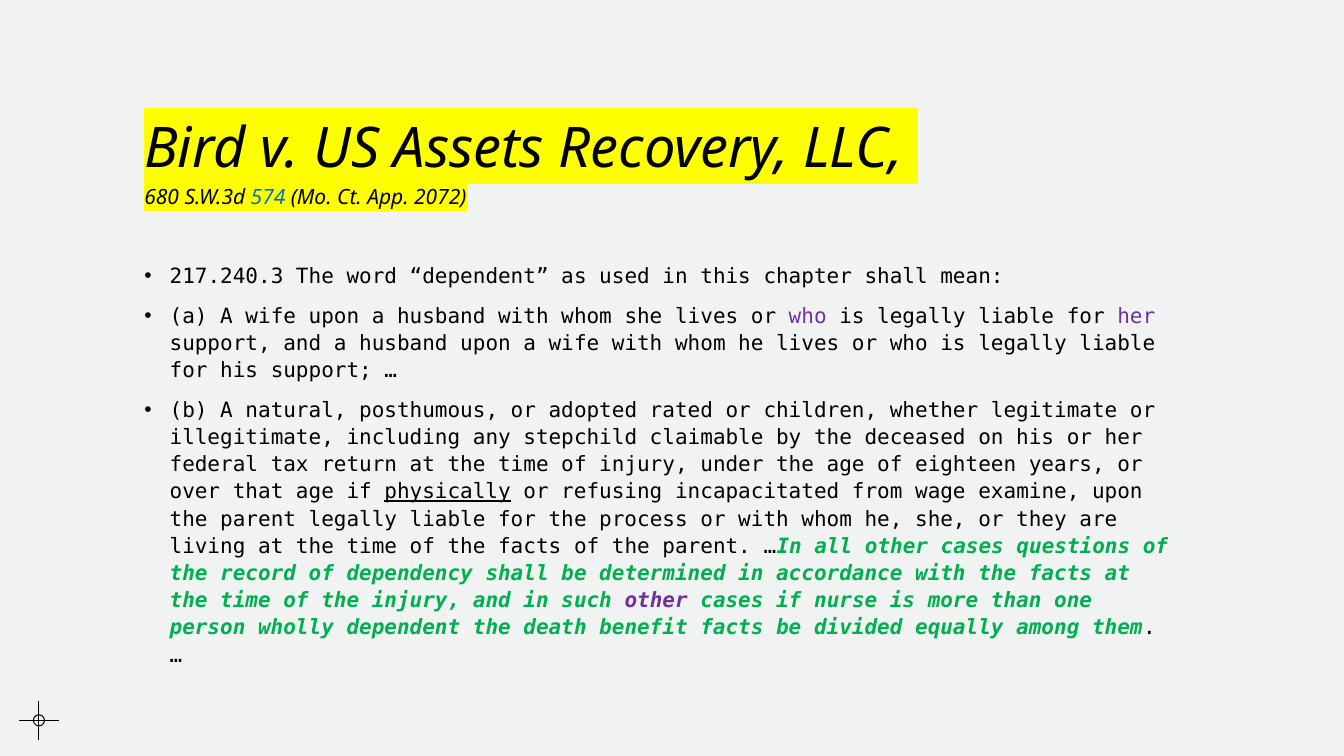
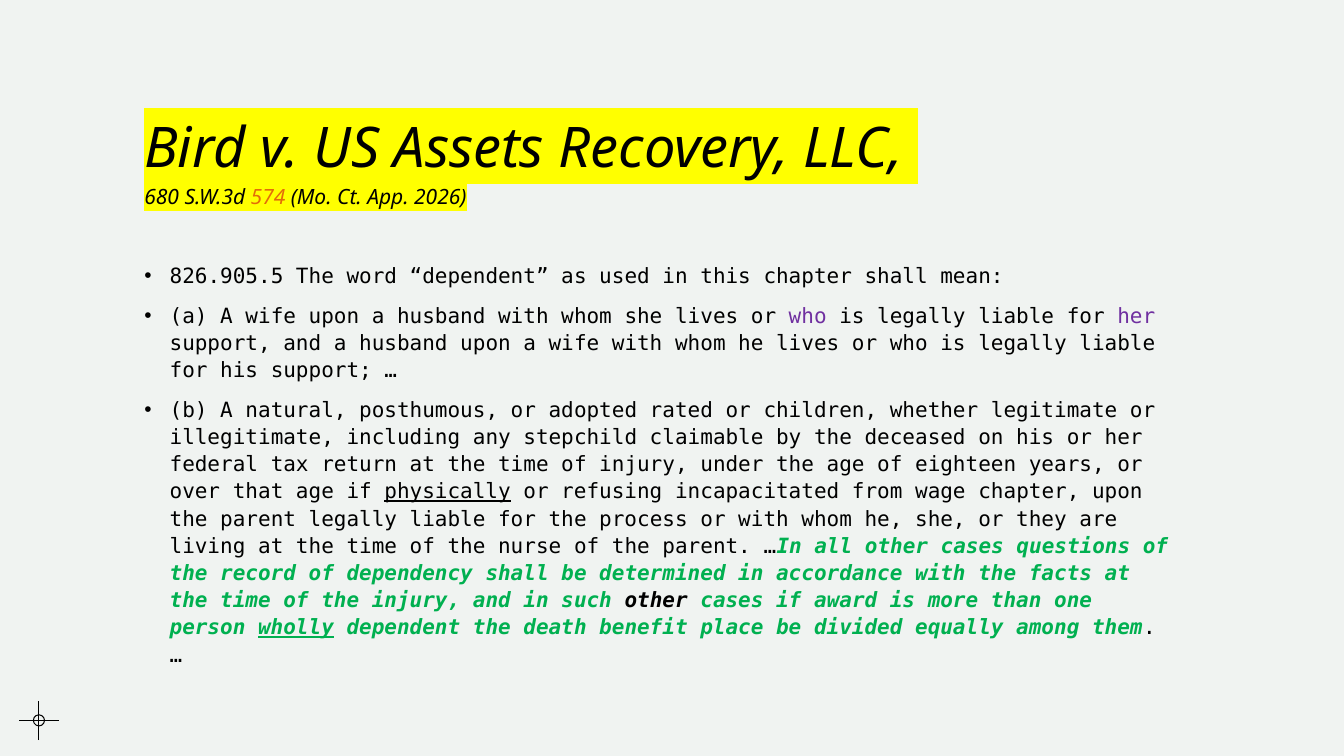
574 colour: blue -> orange
2072: 2072 -> 2026
217.240.3: 217.240.3 -> 826.905.5
wage examine: examine -> chapter
of the facts: facts -> nurse
other at (656, 601) colour: purple -> black
nurse: nurse -> award
wholly underline: none -> present
benefit facts: facts -> place
